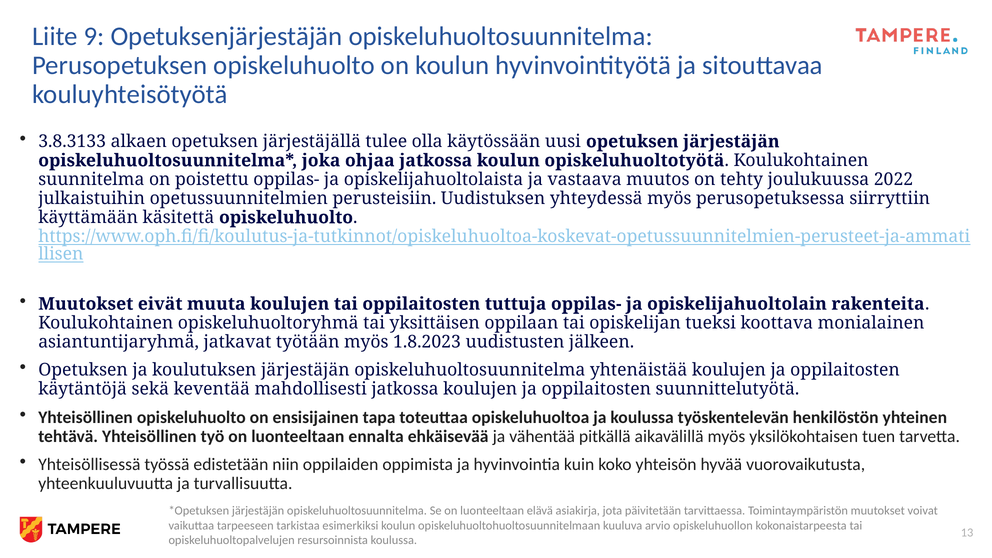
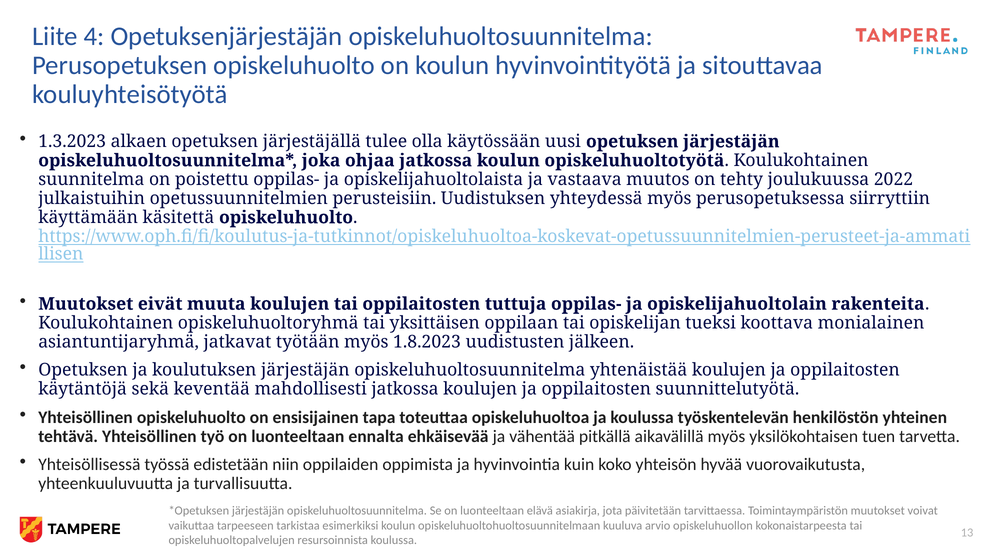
9: 9 -> 4
3.8.3133: 3.8.3133 -> 1.3.2023
